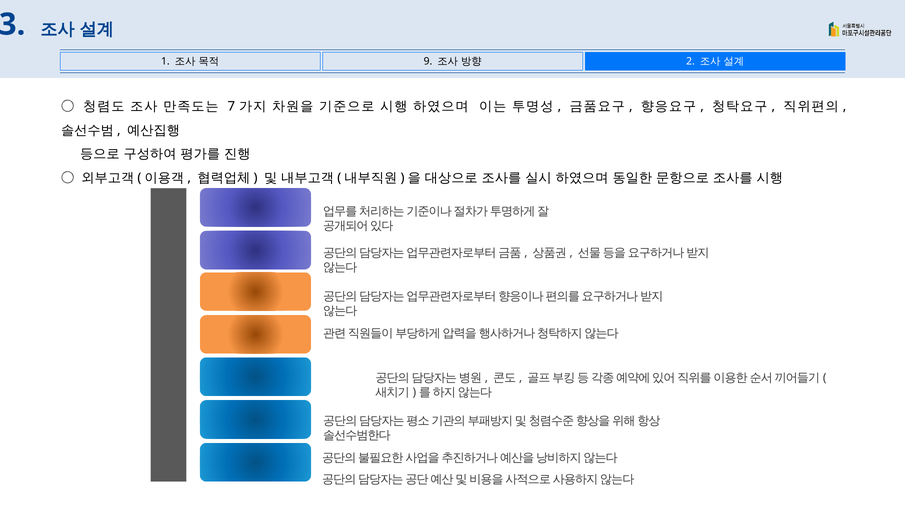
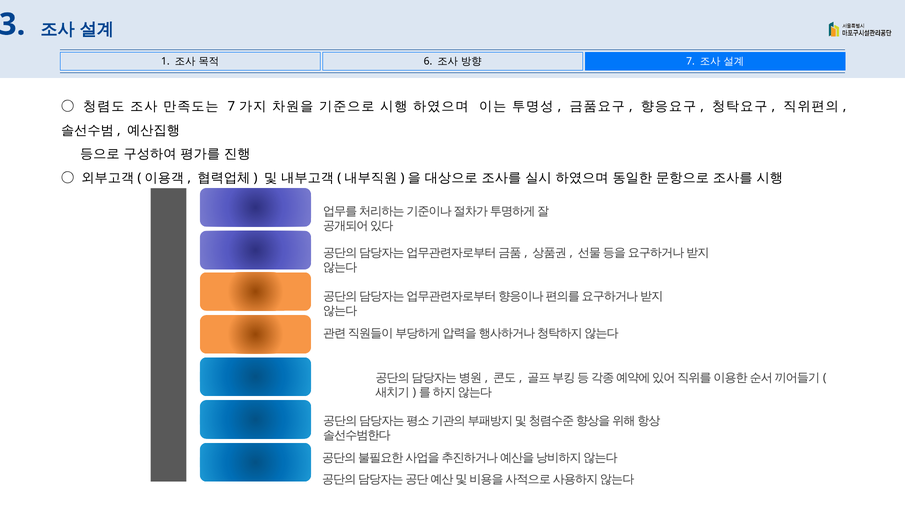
9: 9 -> 6
2 at (690, 61): 2 -> 7
